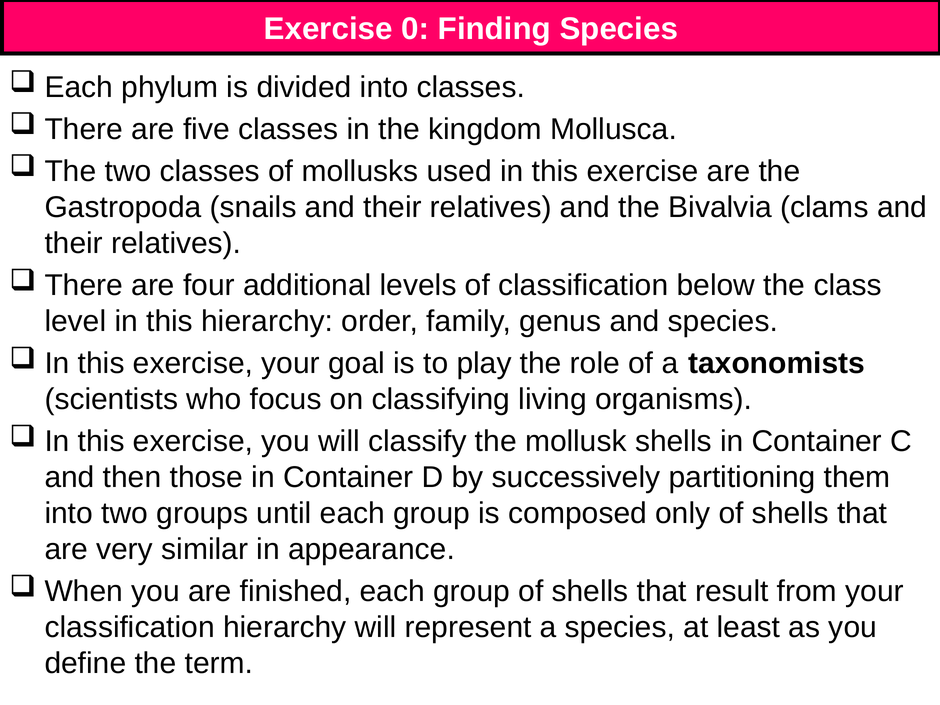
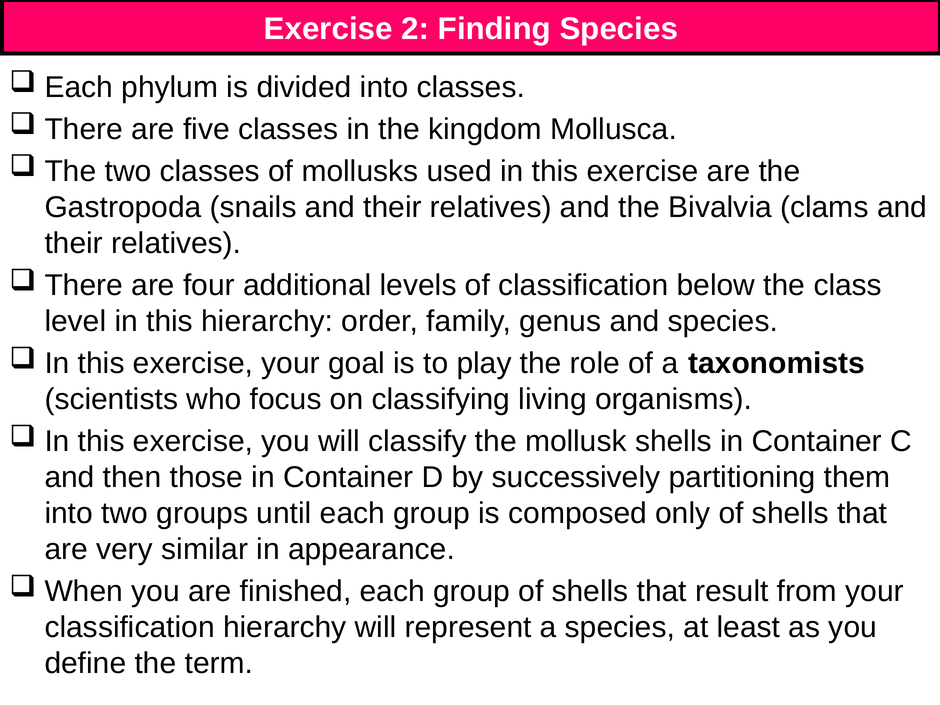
0: 0 -> 2
